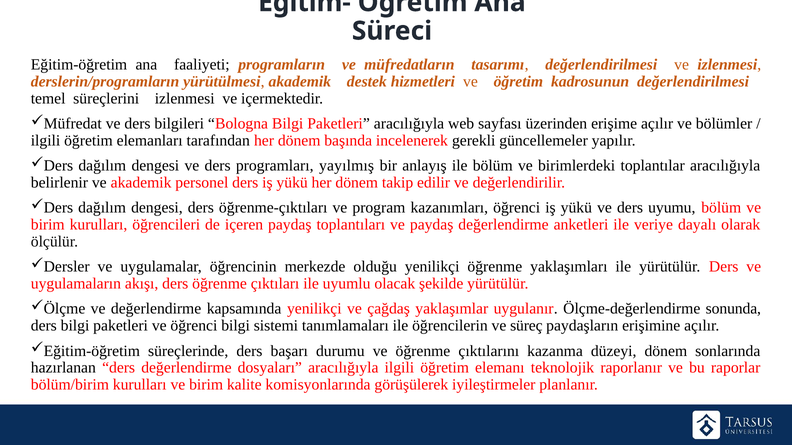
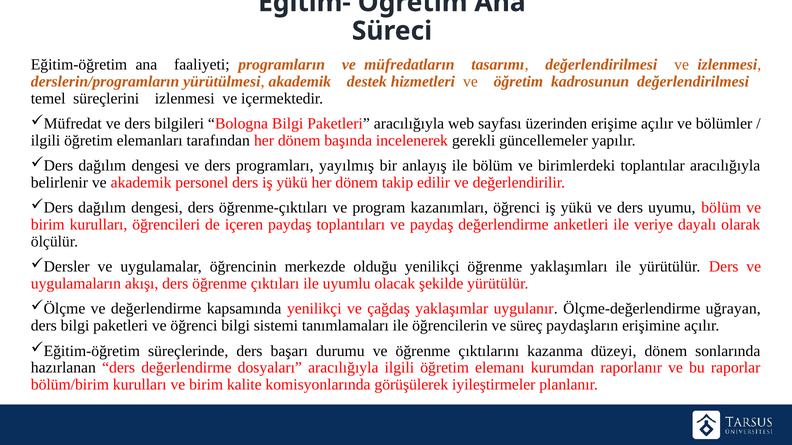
sonunda: sonunda -> uğrayan
teknolojik: teknolojik -> kurumdan
